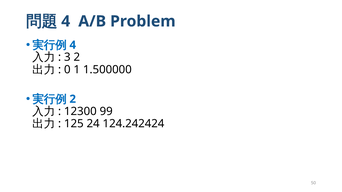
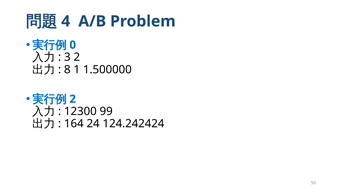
4 at (73, 45): 4 -> 0
0: 0 -> 8
125: 125 -> 164
